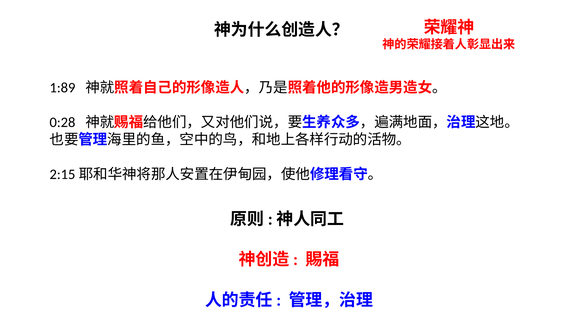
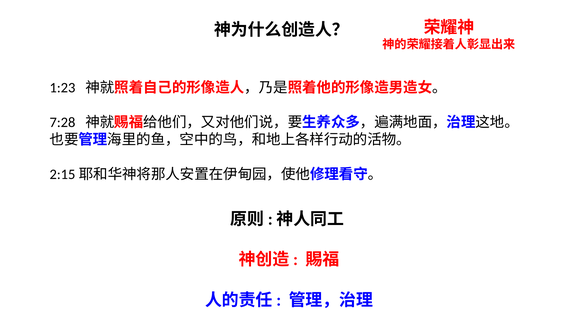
1:89: 1:89 -> 1:23
0:28: 0:28 -> 7:28
